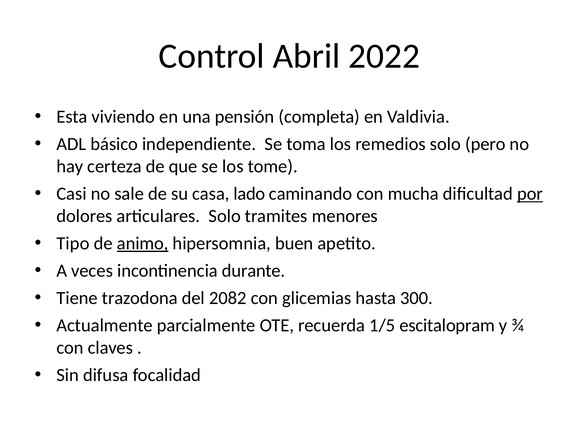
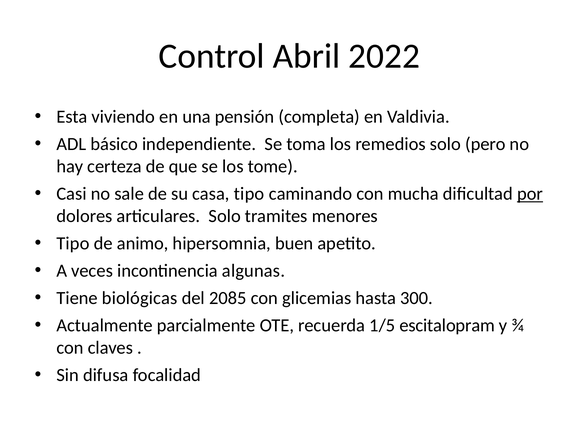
casa lado: lado -> tipo
animo underline: present -> none
durante: durante -> algunas
trazodona: trazodona -> biológicas
2082: 2082 -> 2085
